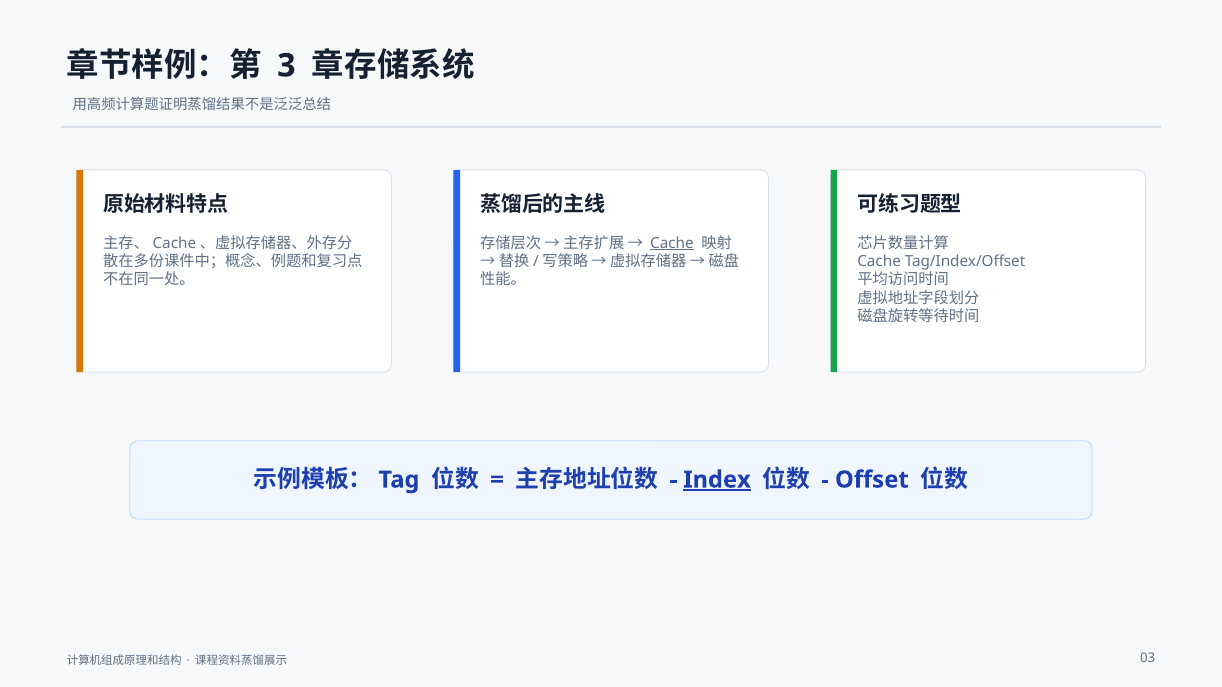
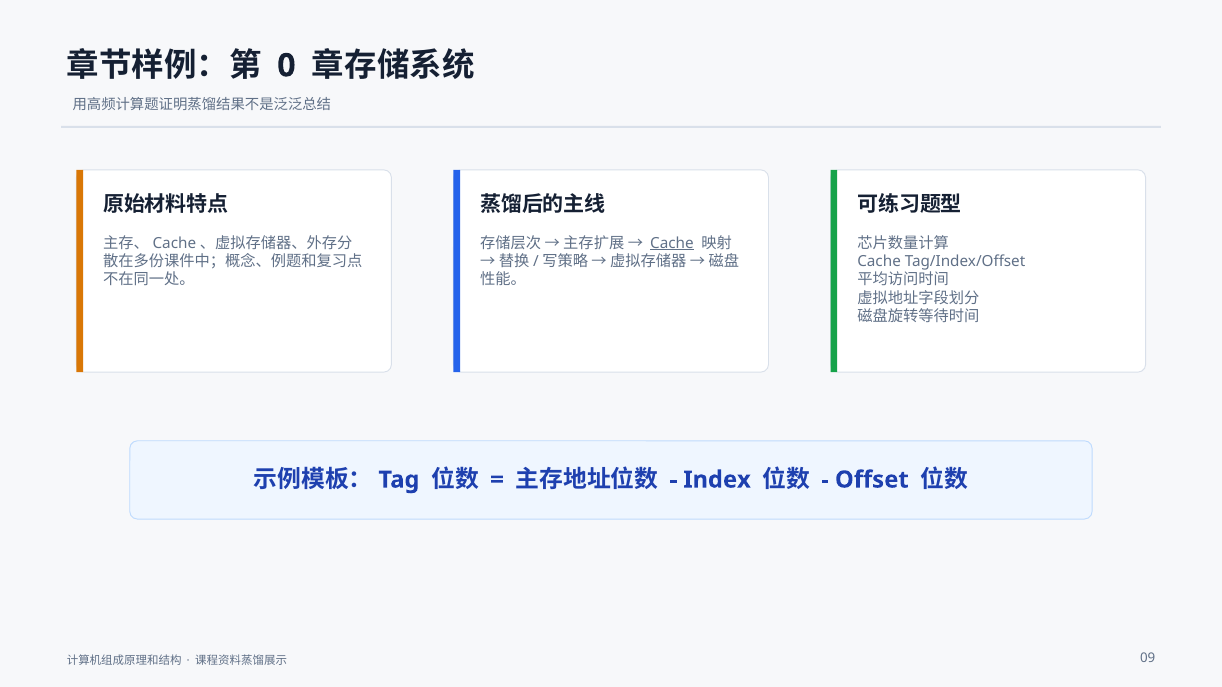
3: 3 -> 0
Index underline: present -> none
03: 03 -> 09
